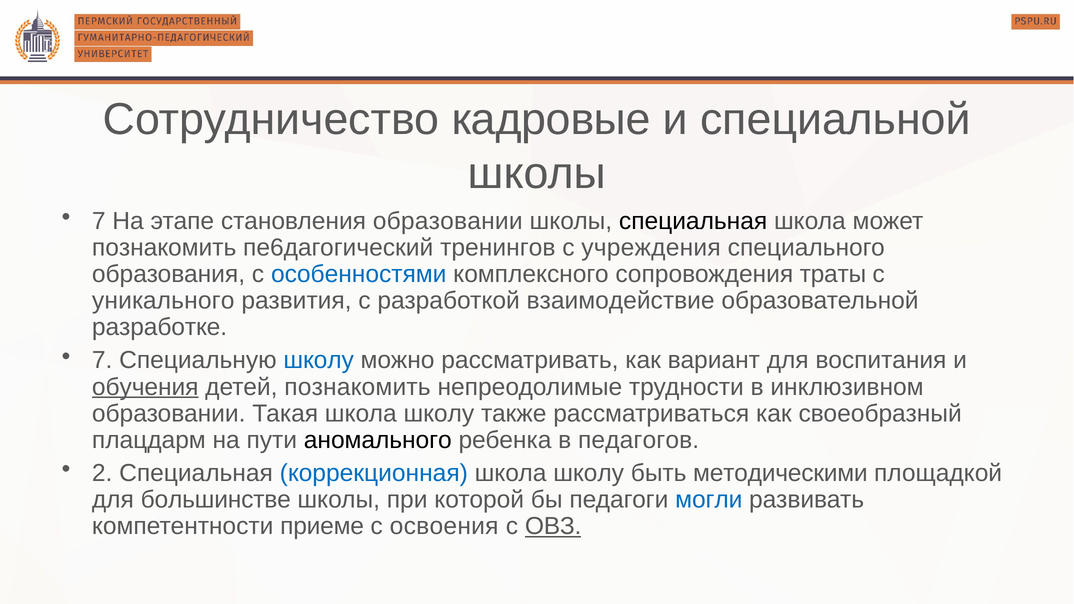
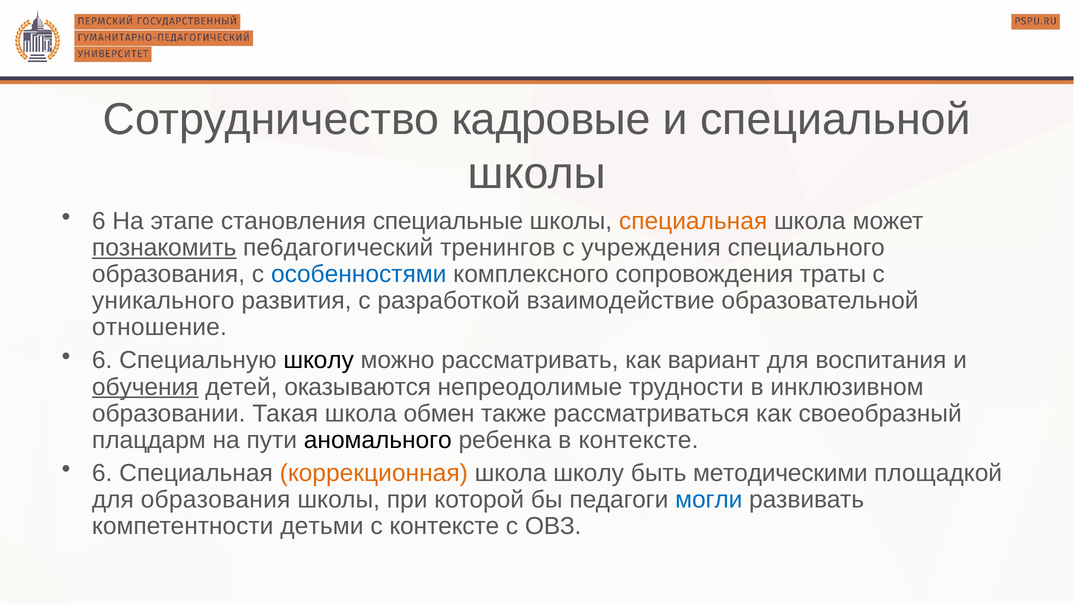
7 at (99, 221): 7 -> 6
становления образовании: образовании -> специальные
специальная at (693, 221) colour: black -> orange
познакомить at (164, 248) underline: none -> present
разработке: разработке -> отношение
7 at (102, 360): 7 -> 6
школу at (319, 360) colour: blue -> black
детей познакомить: познакомить -> оказываются
Такая школа школу: школу -> обмен
в педагогов: педагогов -> контексте
2 at (102, 473): 2 -> 6
коррекционная colour: blue -> orange
для большинстве: большинстве -> образования
приеме: приеме -> детьми
с освоения: освоения -> контексте
ОВЗ underline: present -> none
